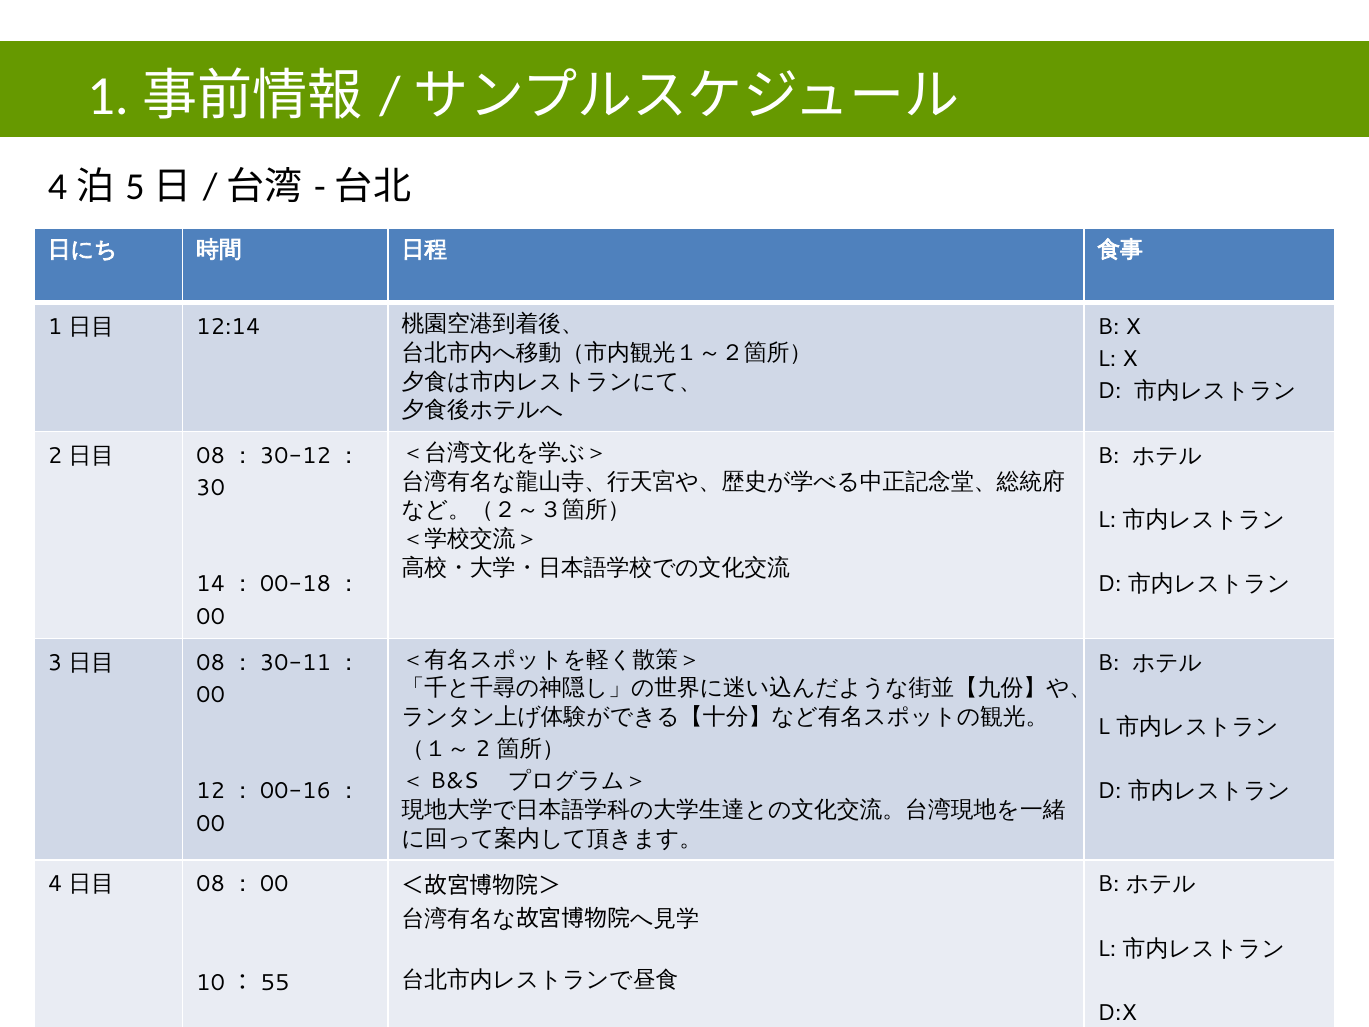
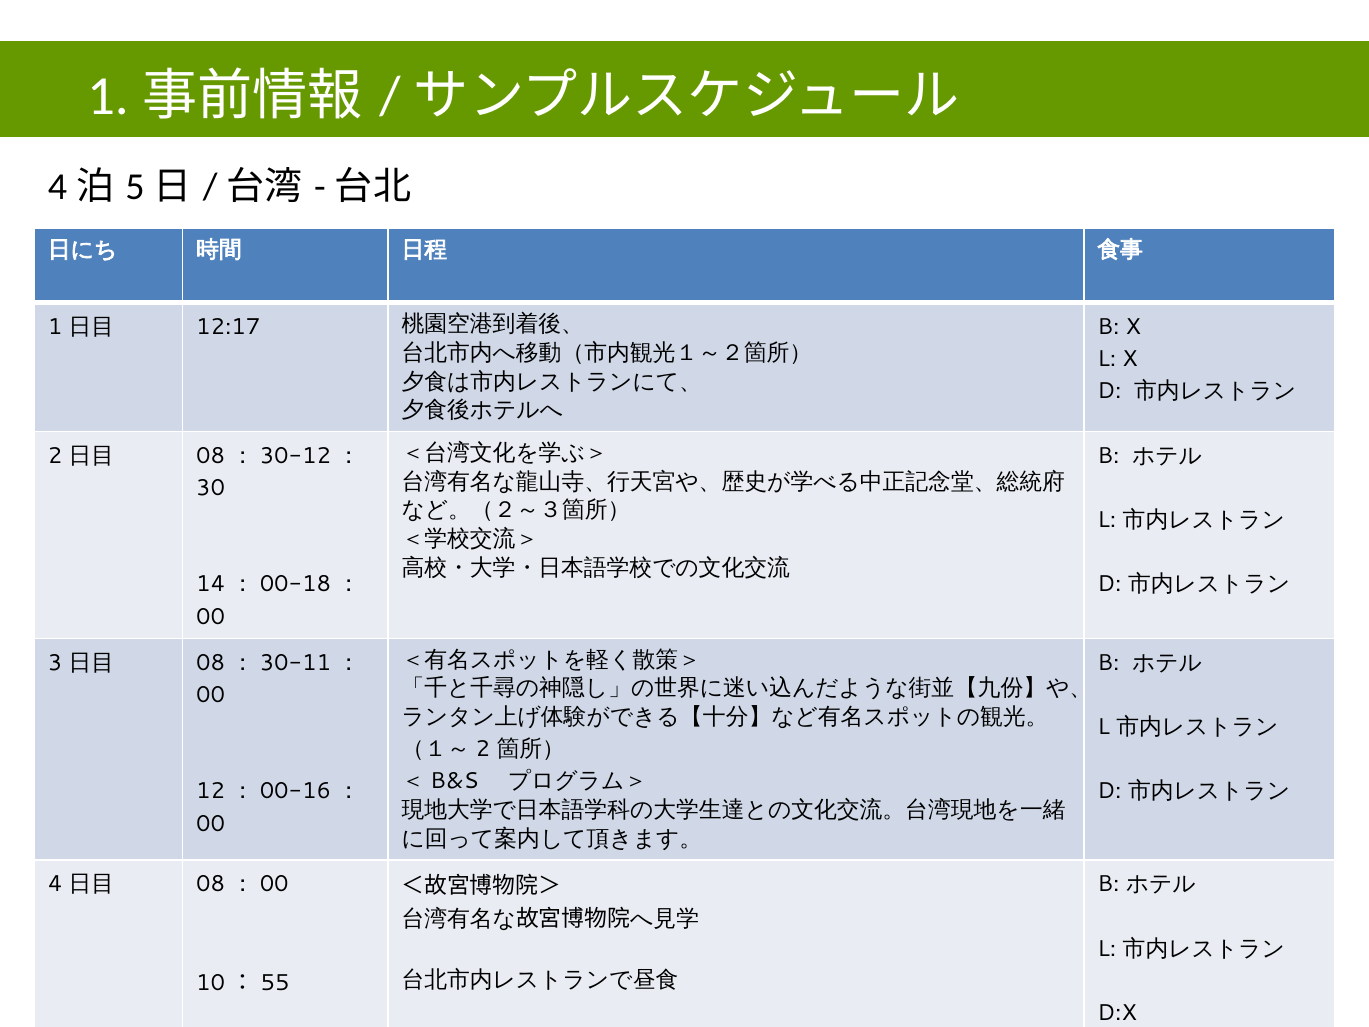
12:14: 12:14 -> 12:17
